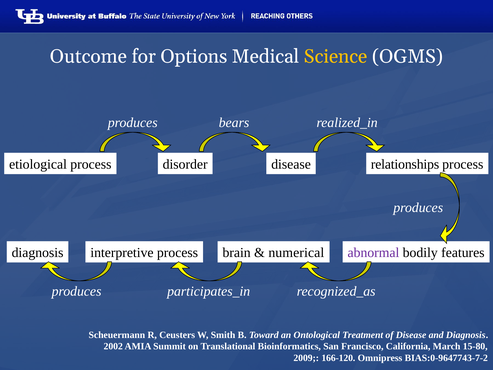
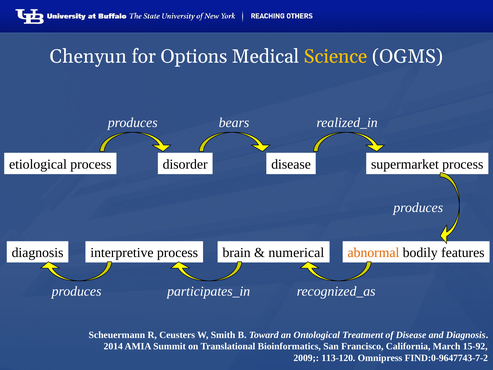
Outcome: Outcome -> Chenyun
relationships: relationships -> supermarket
abnormal colour: purple -> orange
2002: 2002 -> 2014
15-80: 15-80 -> 15-92
166-120: 166-120 -> 113-120
BIAS:0-9647743-7-2: BIAS:0-9647743-7-2 -> FIND:0-9647743-7-2
